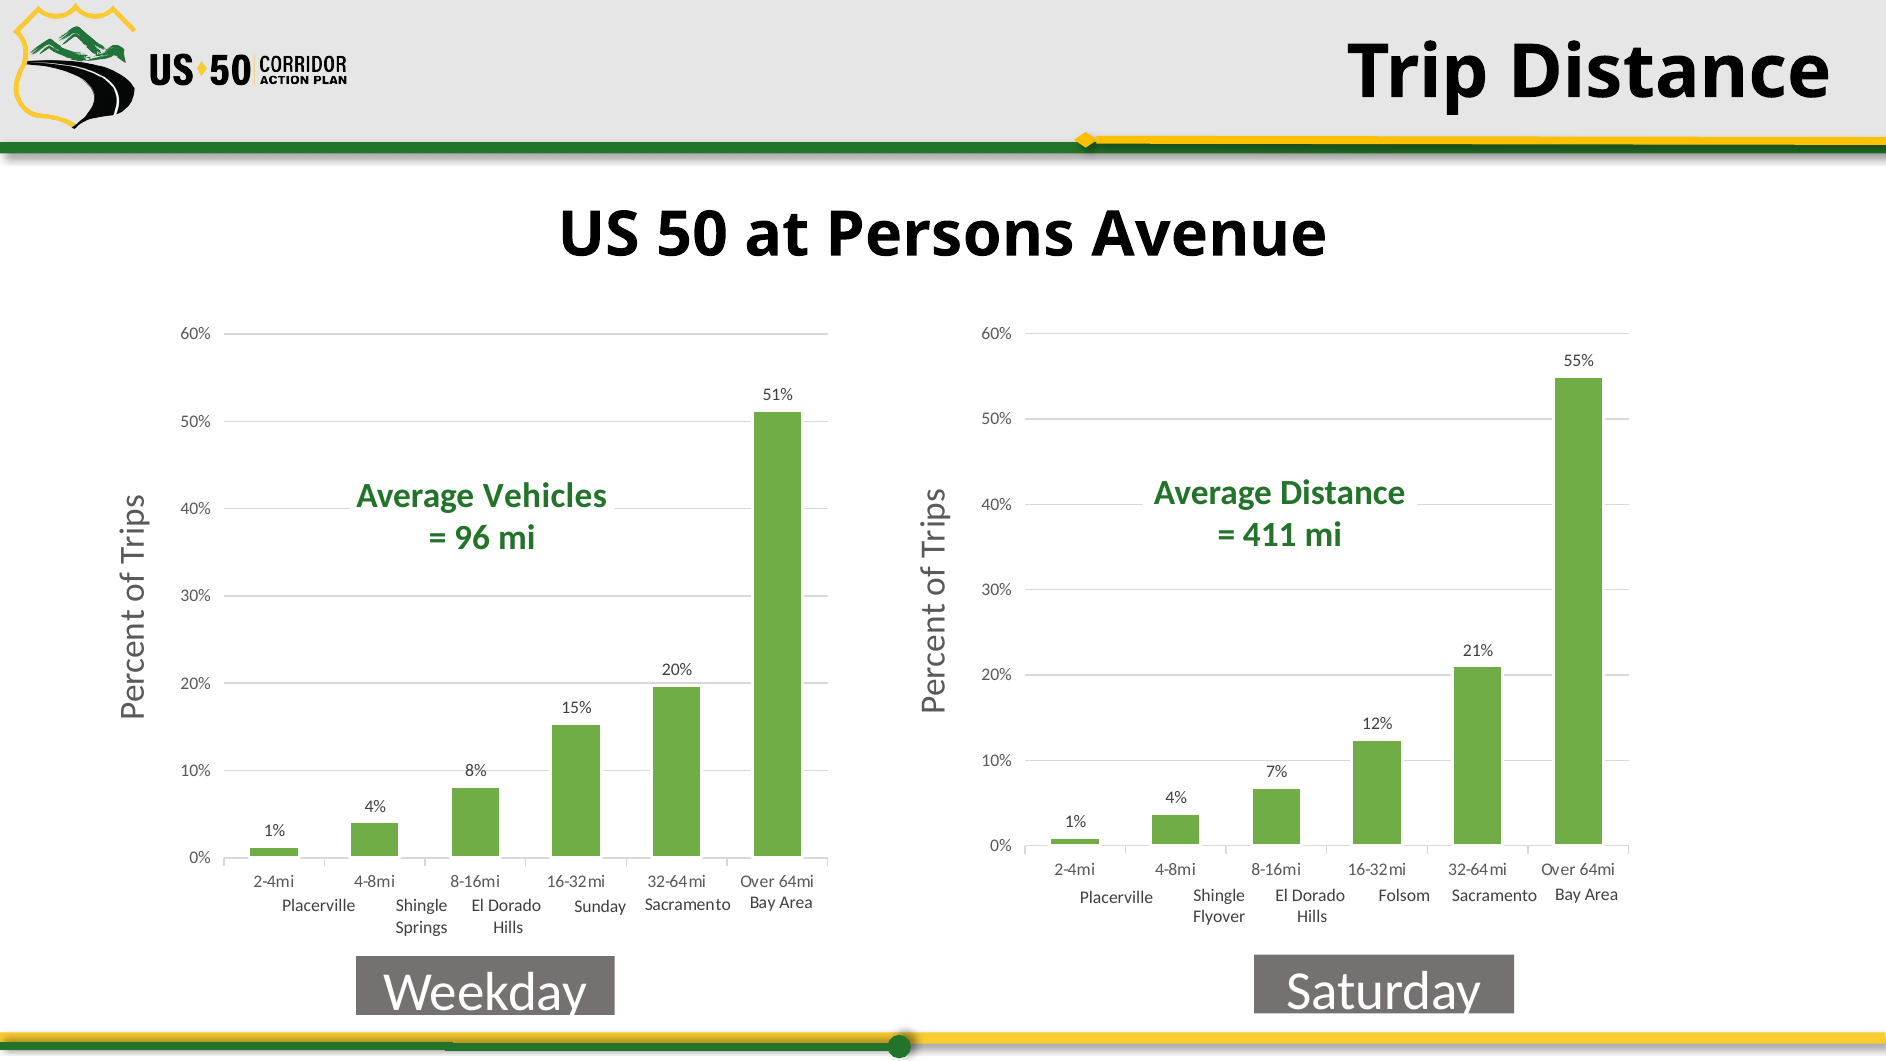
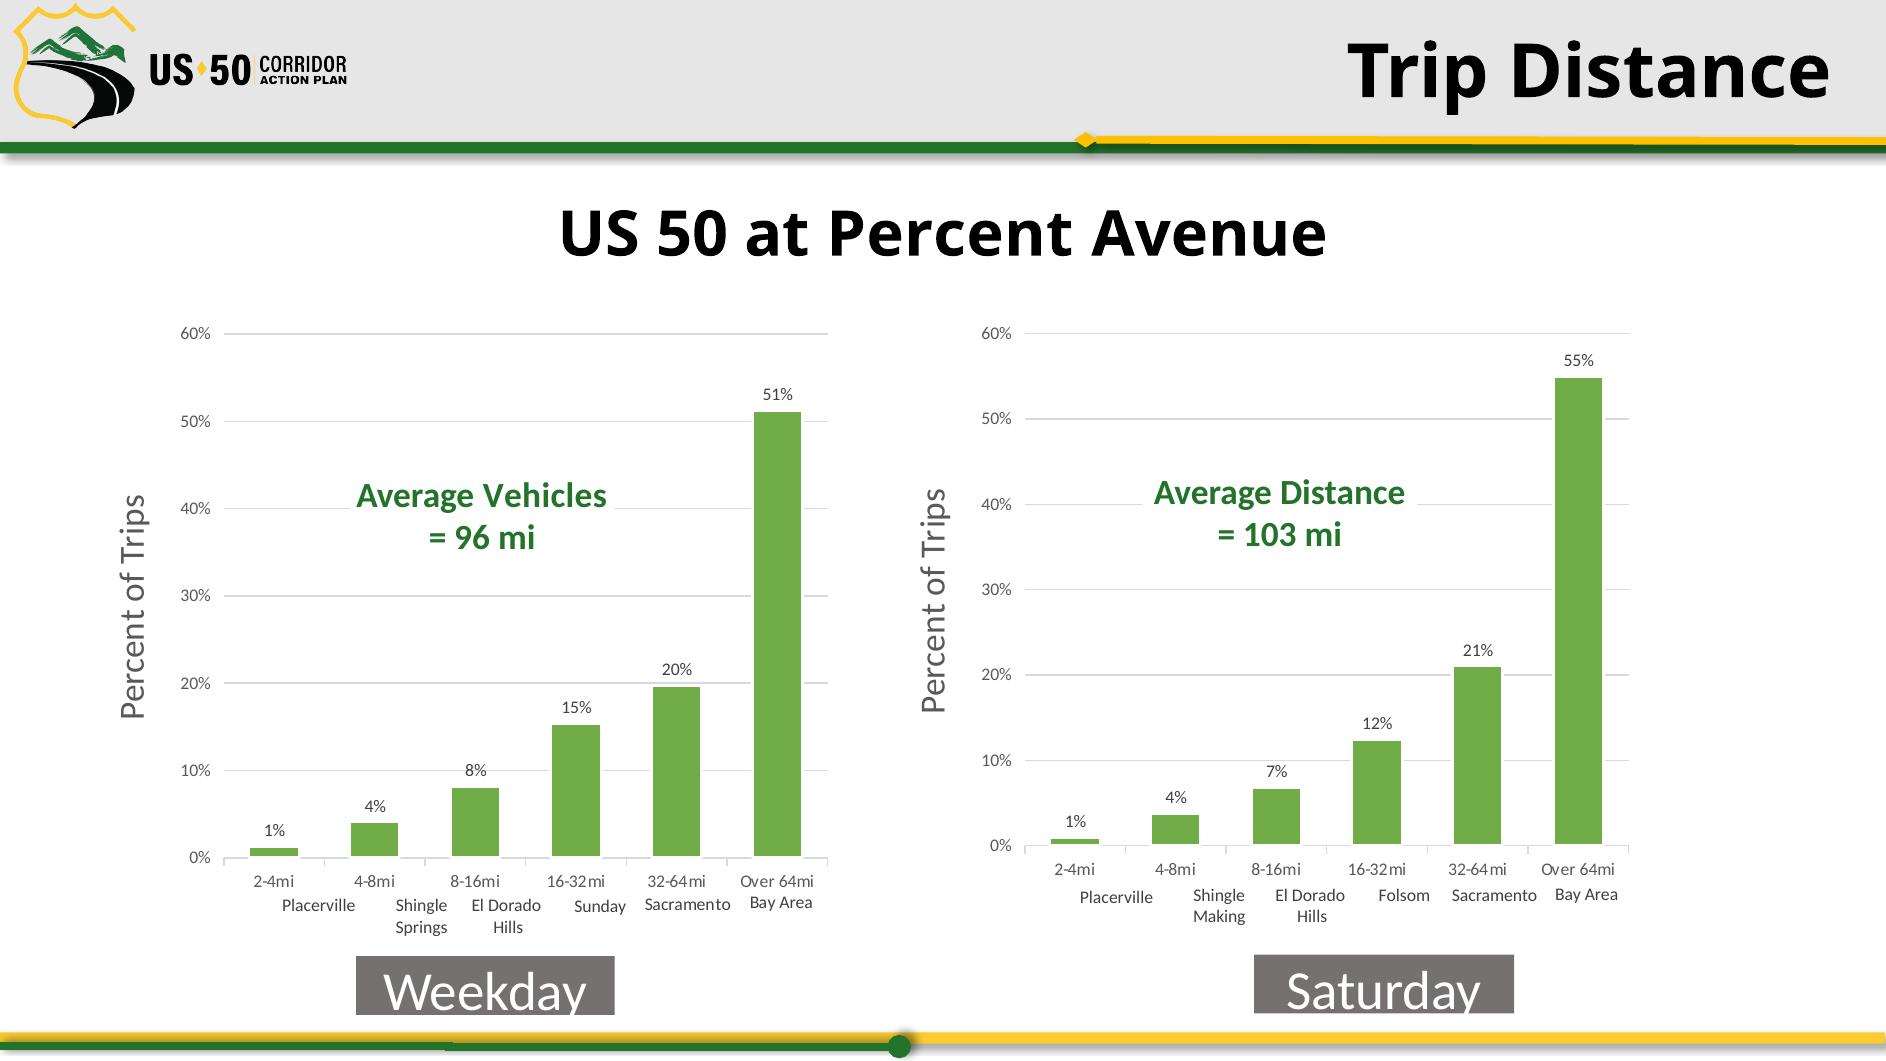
Persons: Persons -> Percent
411: 411 -> 103
Flyover: Flyover -> Making
